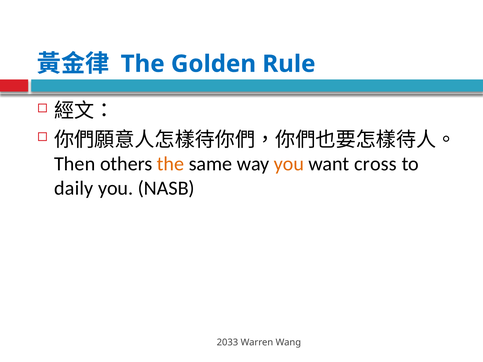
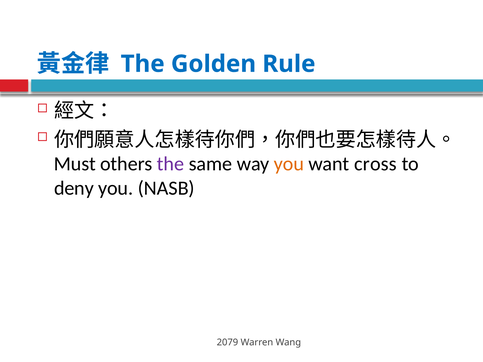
Then: Then -> Must
the at (171, 164) colour: orange -> purple
daily: daily -> deny
2033: 2033 -> 2079
